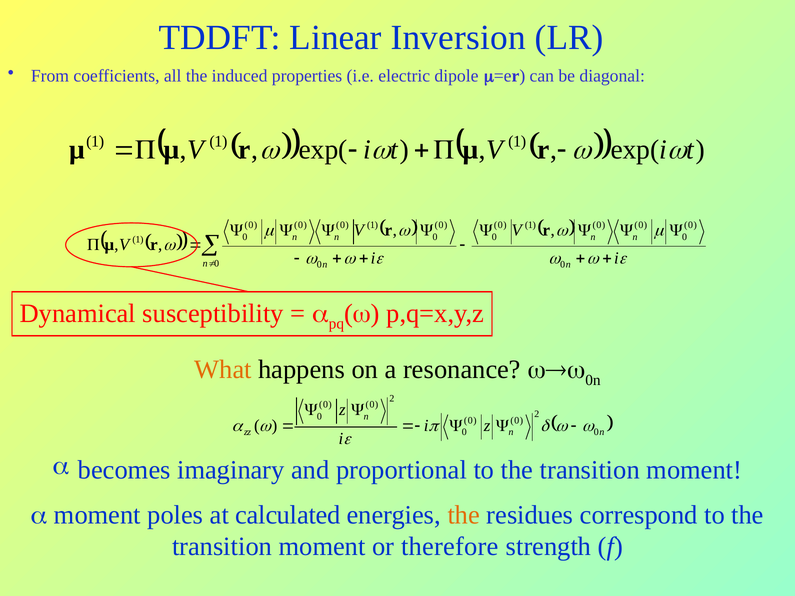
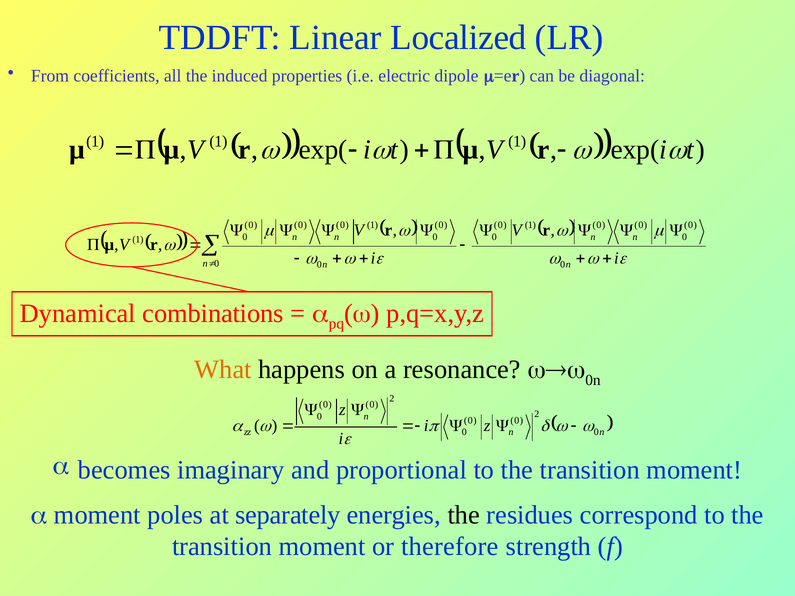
Inversion: Inversion -> Localized
susceptibility: susceptibility -> combinations
calculated: calculated -> separately
the at (464, 515) colour: orange -> black
